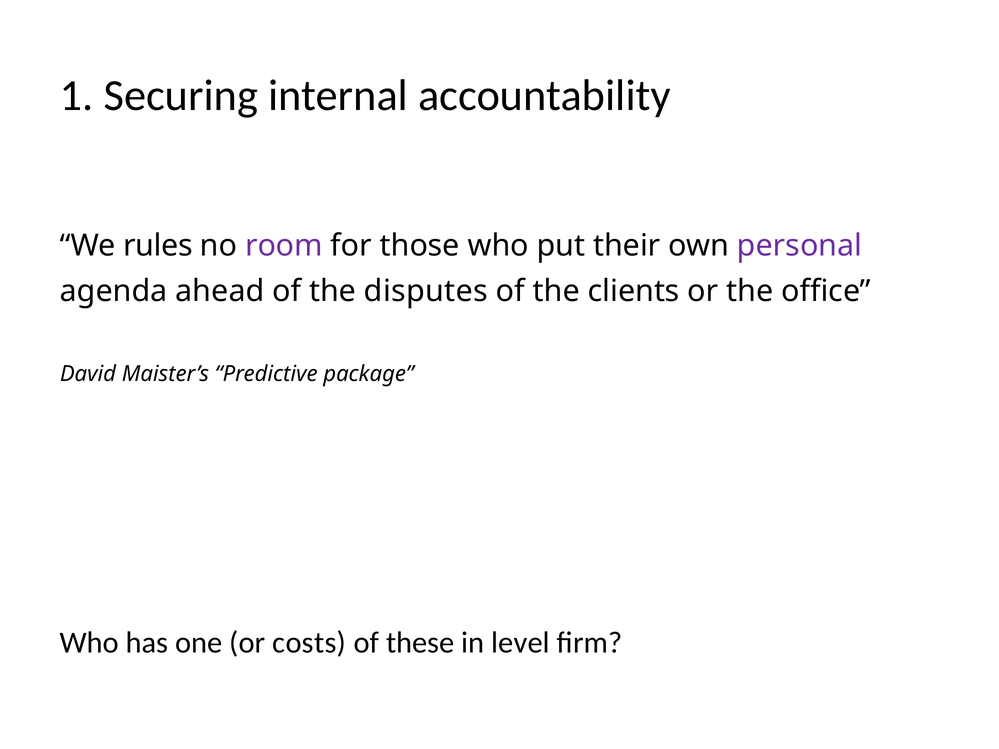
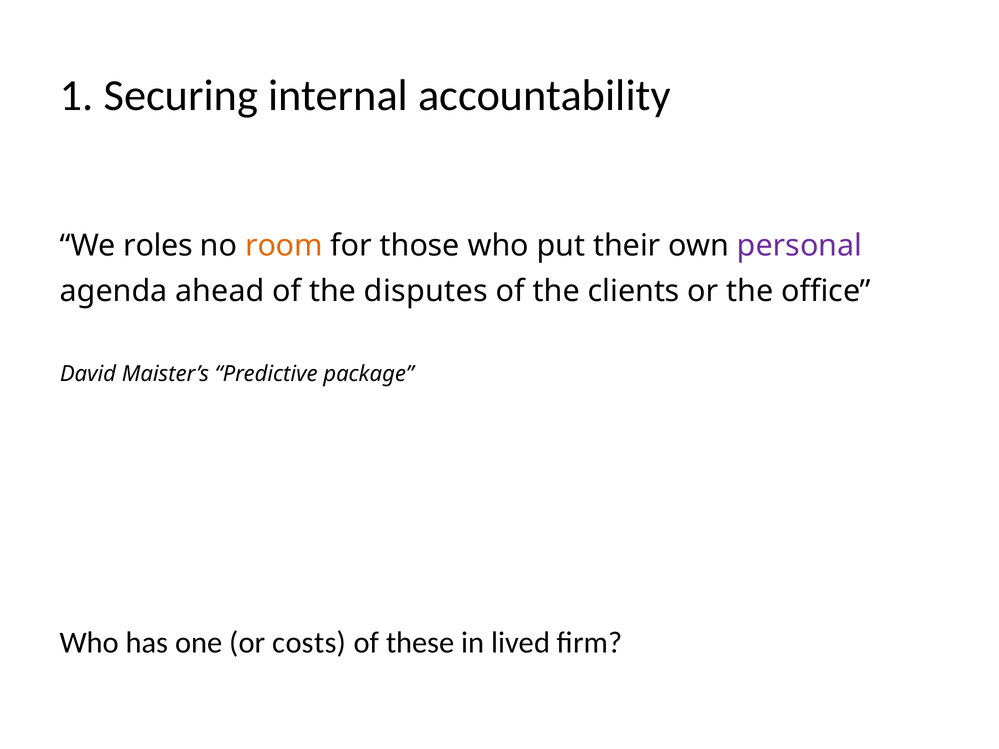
rules: rules -> roles
room colour: purple -> orange
level: level -> lived
